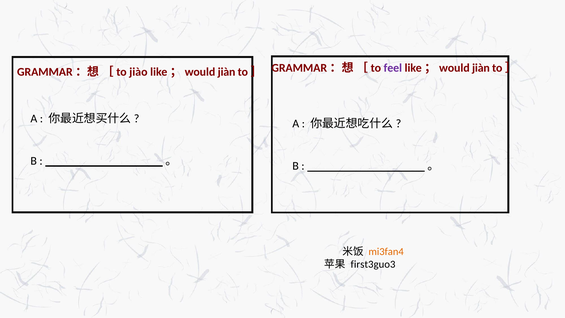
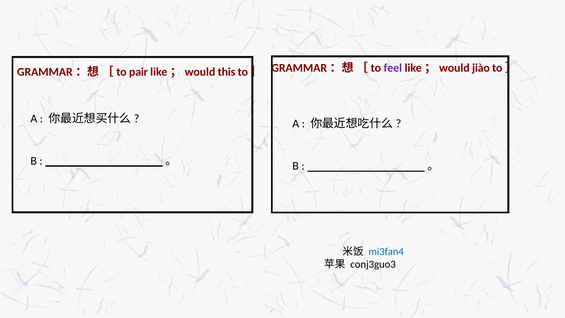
jiàn at (481, 68): jiàn -> jiào
jiào: jiào -> pair
jiàn at (227, 72): jiàn -> this
mi3fan4 colour: orange -> blue
first3guo3: first3guo3 -> conj3guo3
